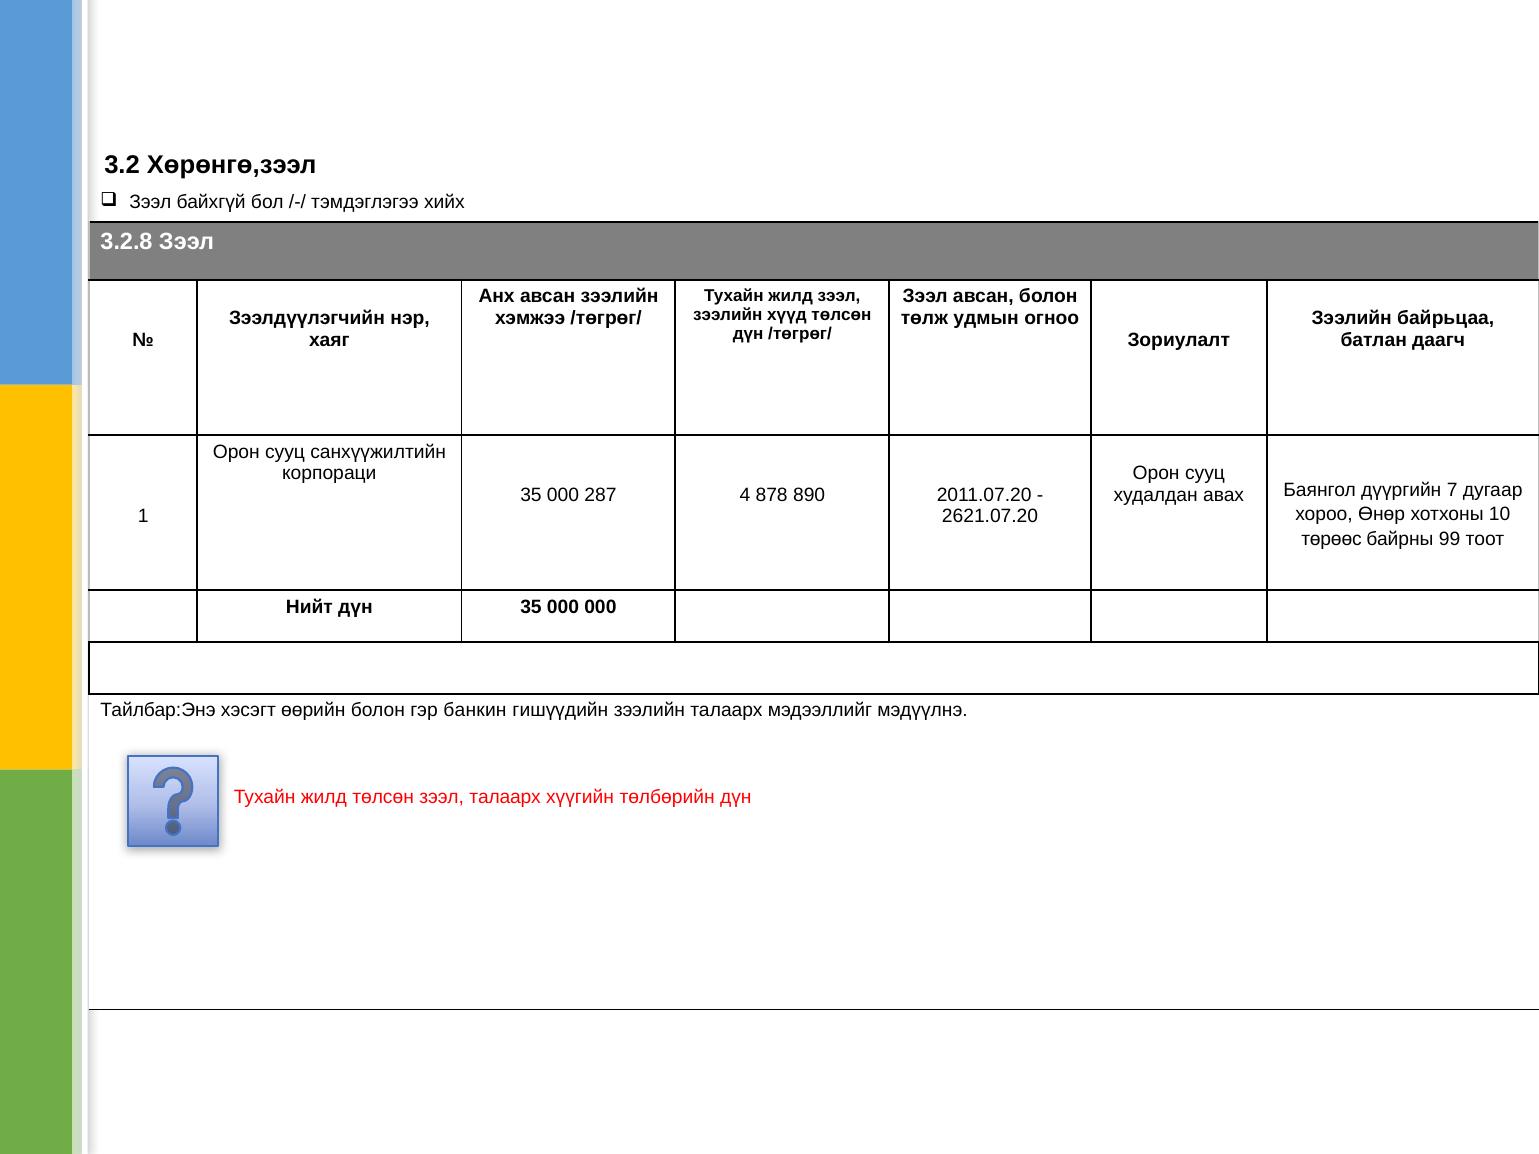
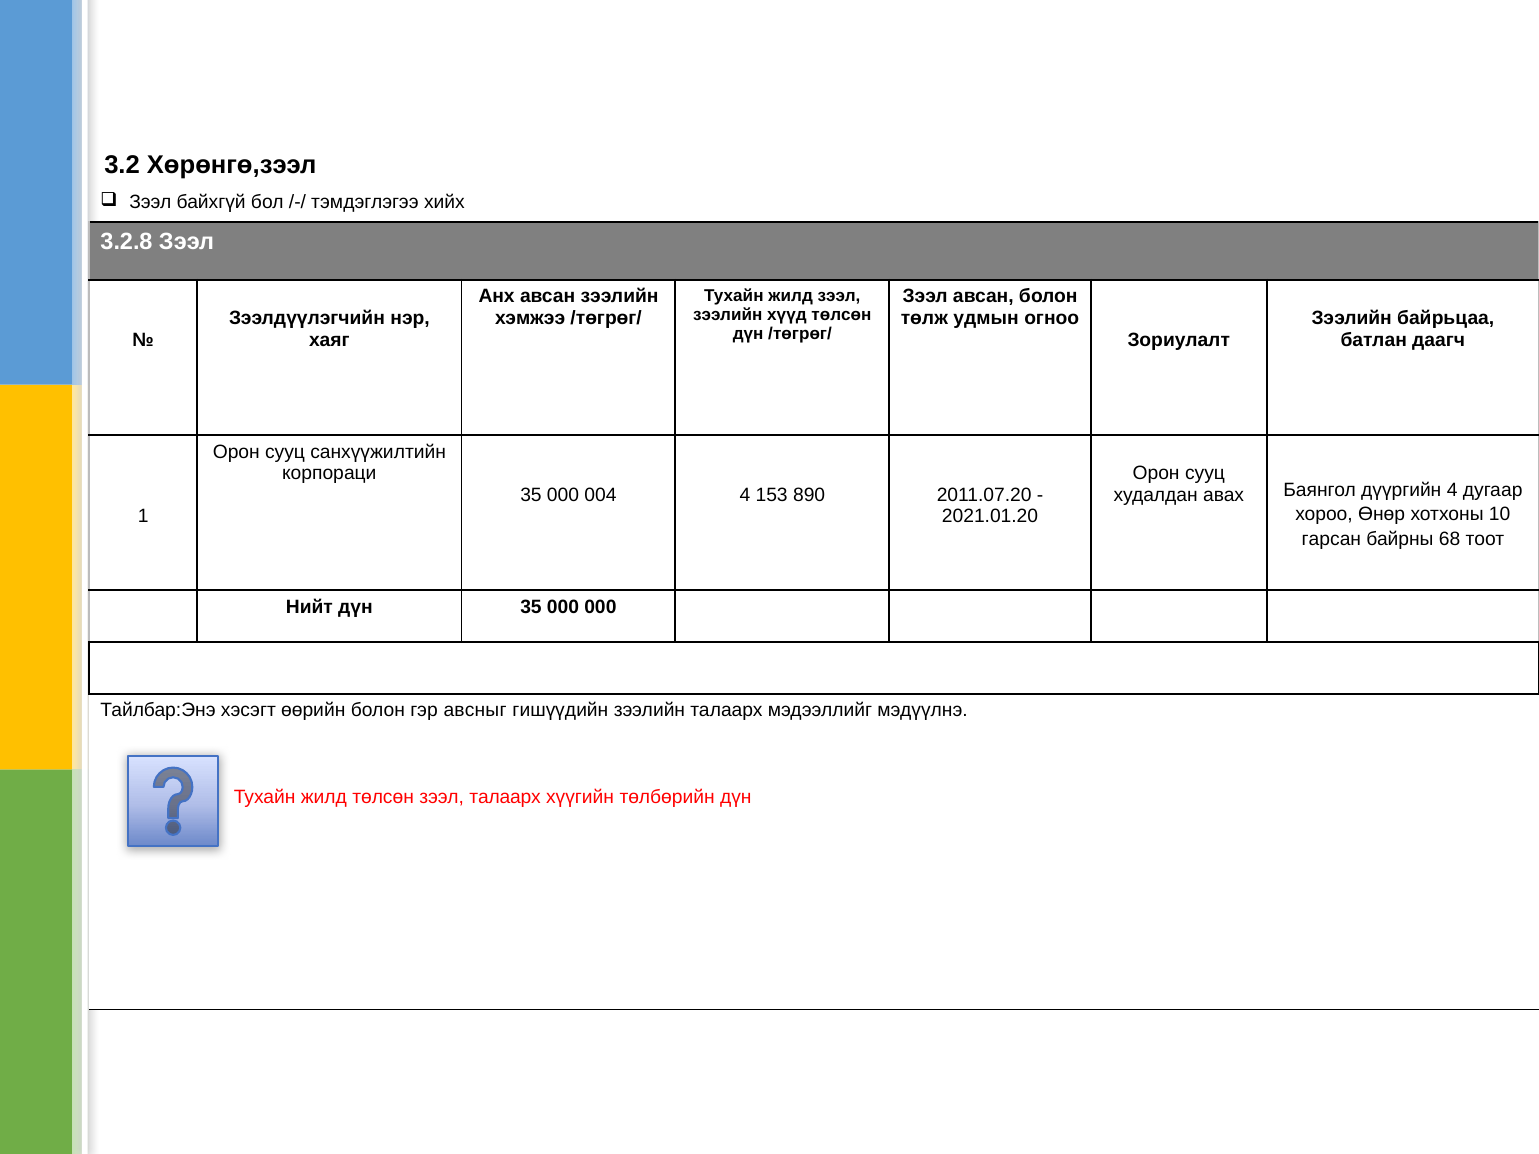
287: 287 -> 004
878: 878 -> 153
дүүргийн 7: 7 -> 4
2621.07.20: 2621.07.20 -> 2021.01.20
төрөөс: төрөөс -> гарсан
99: 99 -> 68
банкин: банкин -> авсныг
